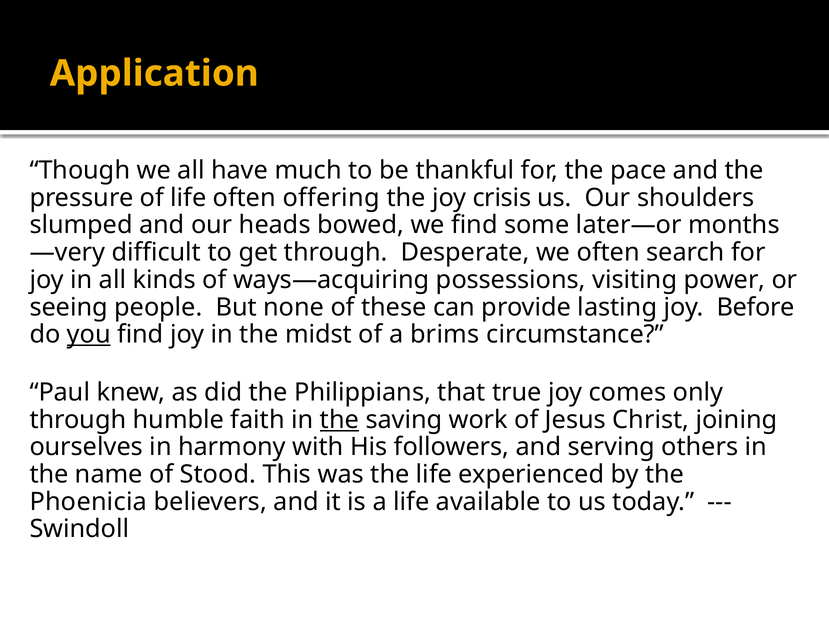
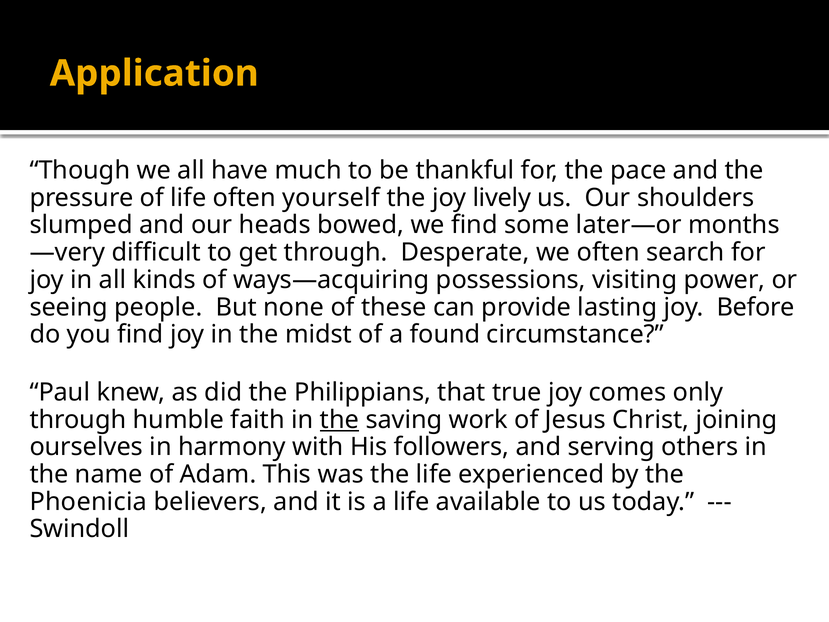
offering: offering -> yourself
crisis: crisis -> lively
you underline: present -> none
brims: brims -> found
Stood: Stood -> Adam
